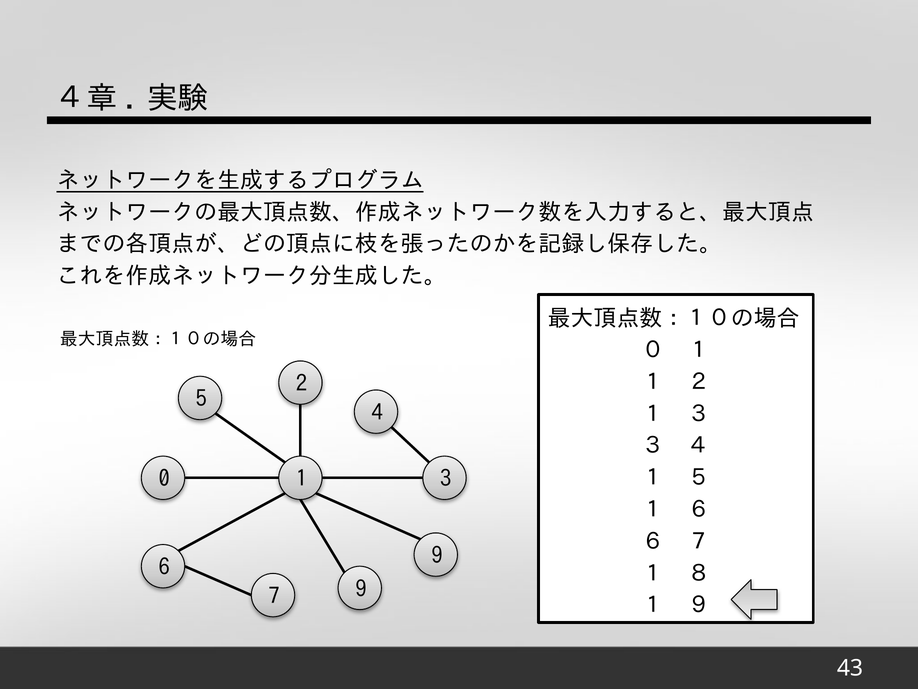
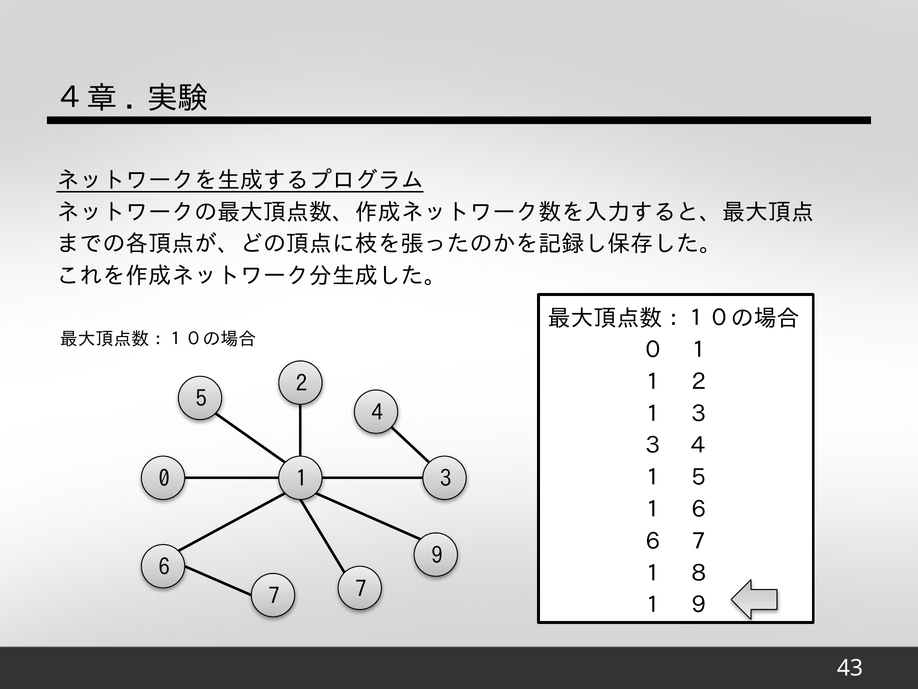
7 9: 9 -> 7
